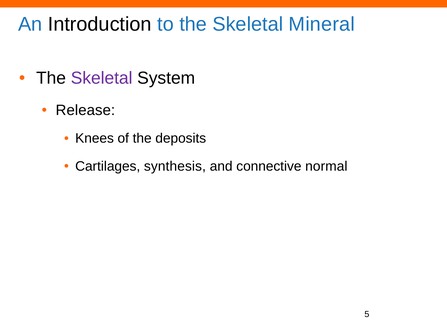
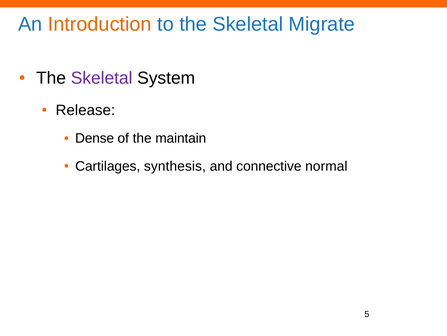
Introduction colour: black -> orange
Mineral: Mineral -> Migrate
Knees: Knees -> Dense
deposits: deposits -> maintain
